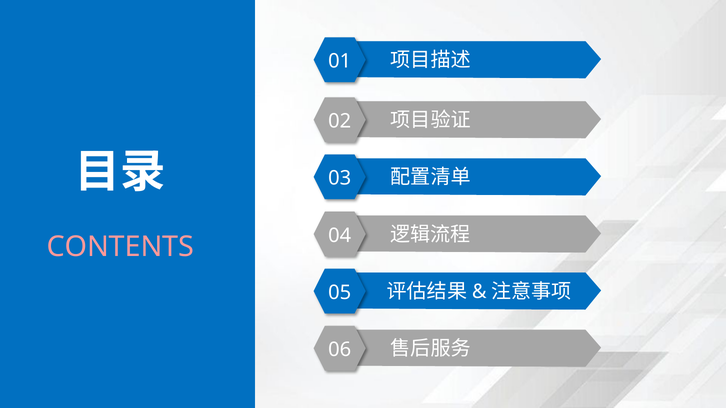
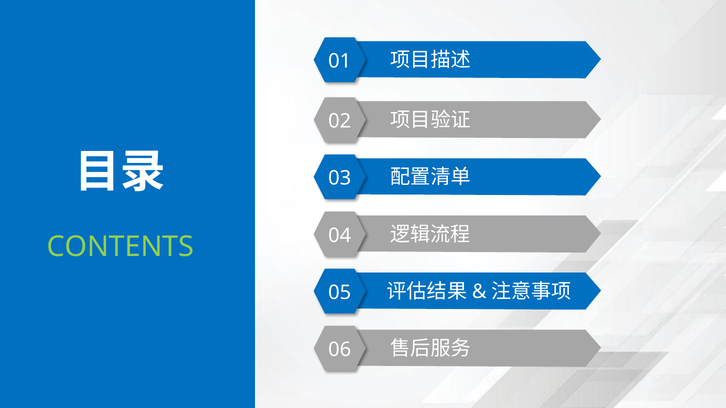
CONTENTS colour: pink -> light green
